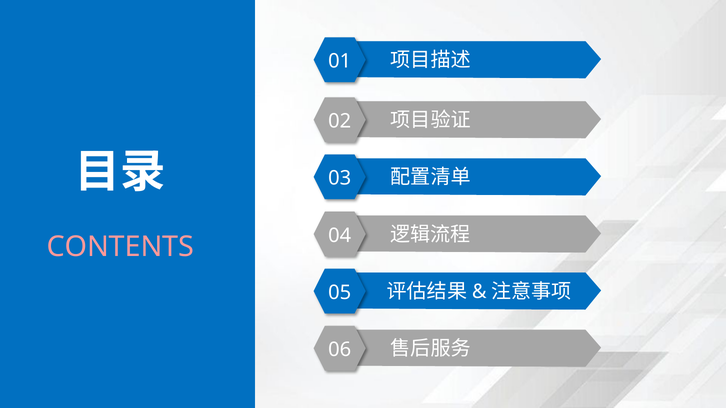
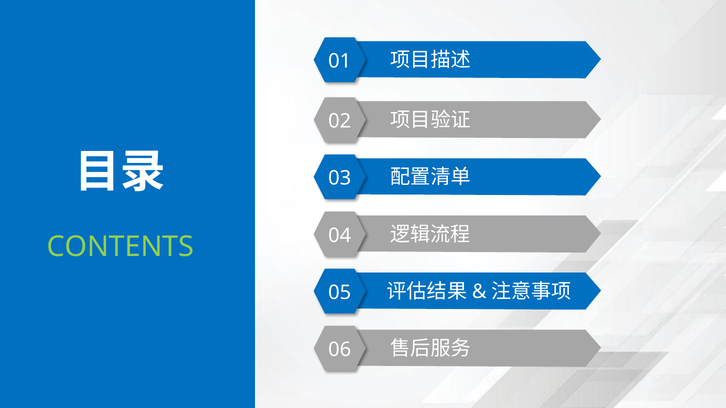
CONTENTS colour: pink -> light green
